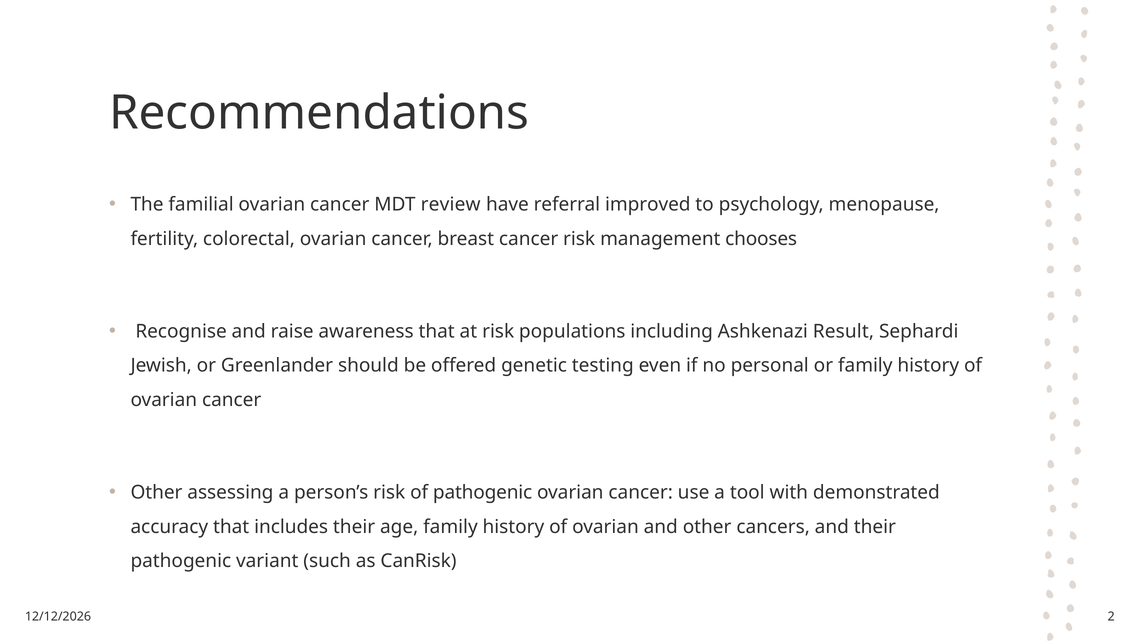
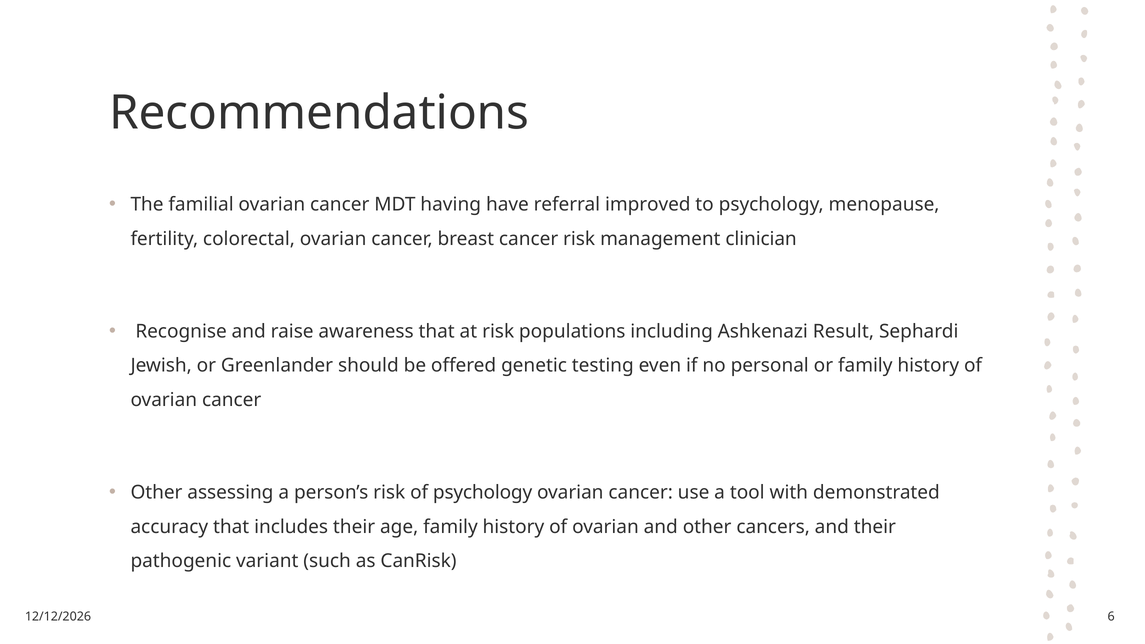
review: review -> having
chooses: chooses -> clinician
of pathogenic: pathogenic -> psychology
2: 2 -> 6
